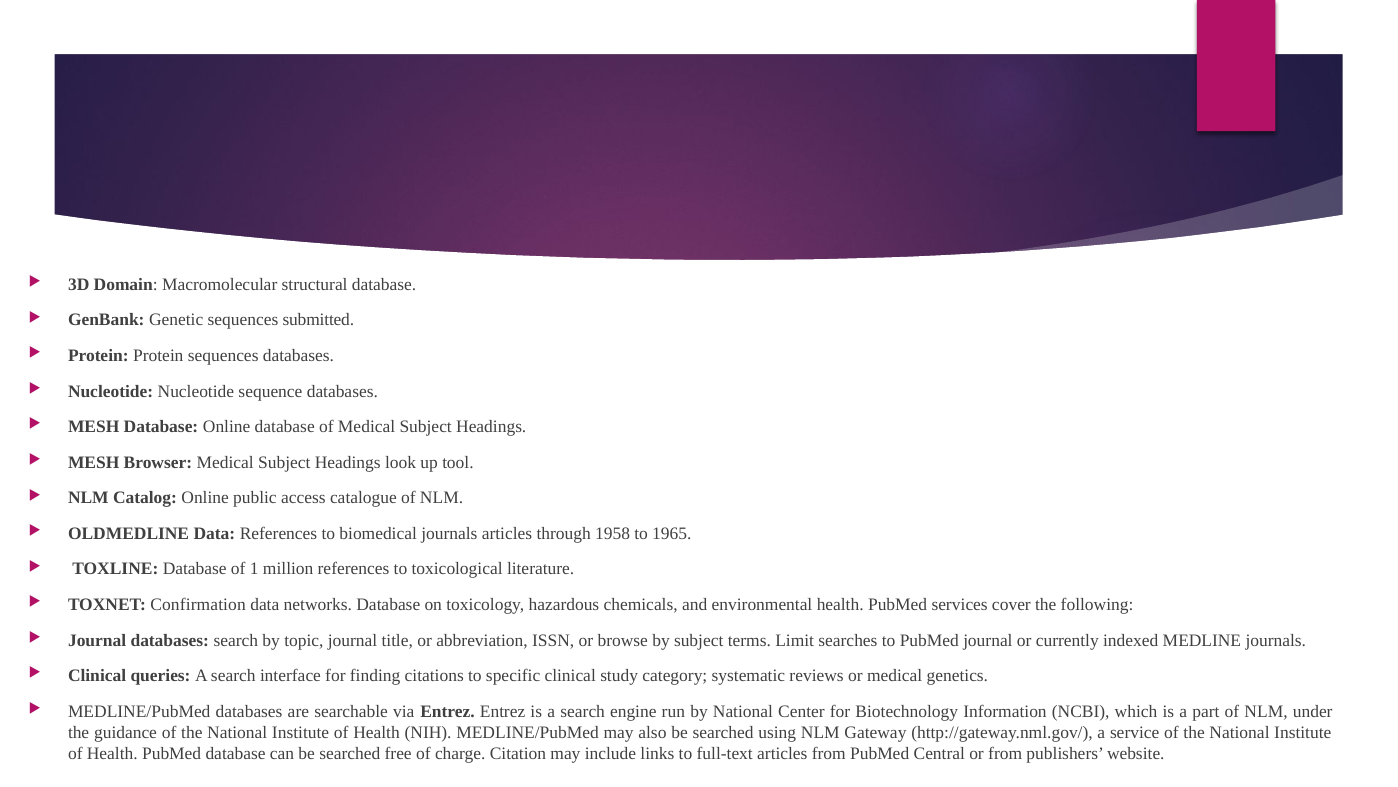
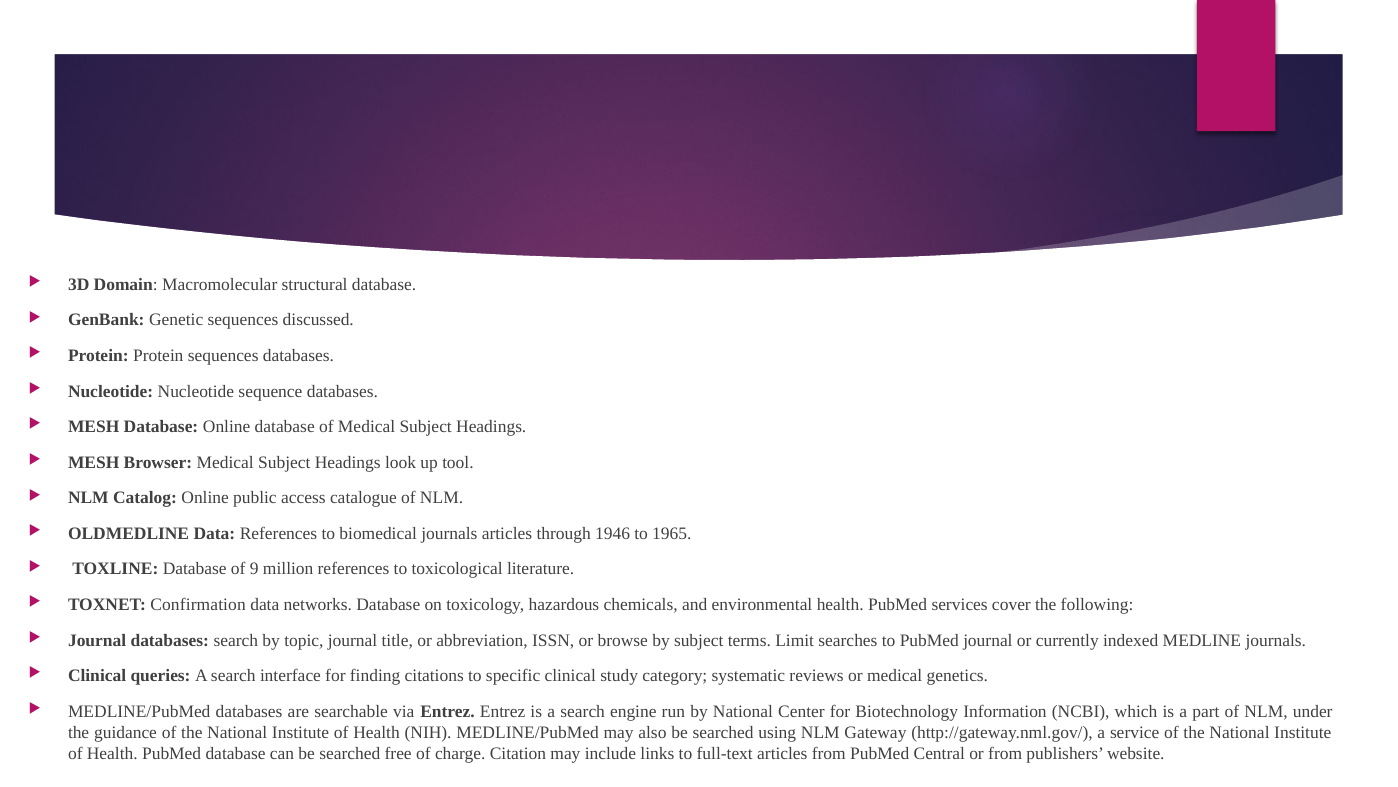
submitted: submitted -> discussed
1958: 1958 -> 1946
1: 1 -> 9
